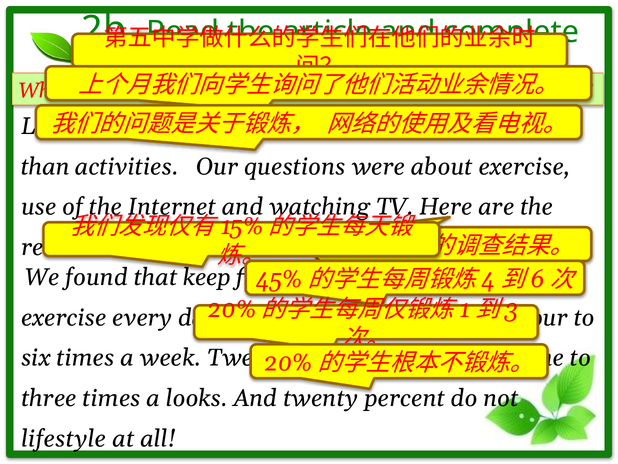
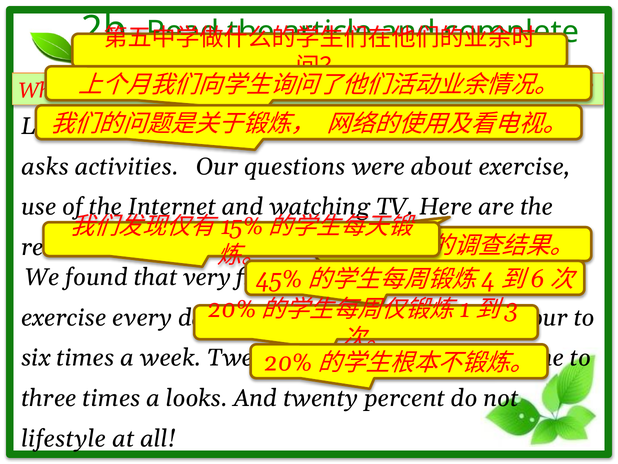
than: than -> asks
keep: keep -> very
